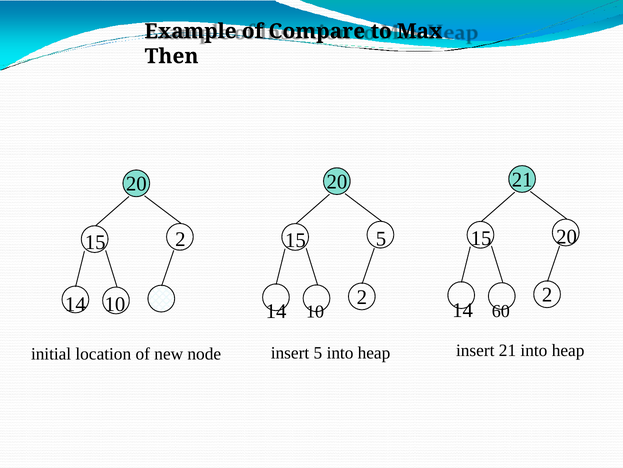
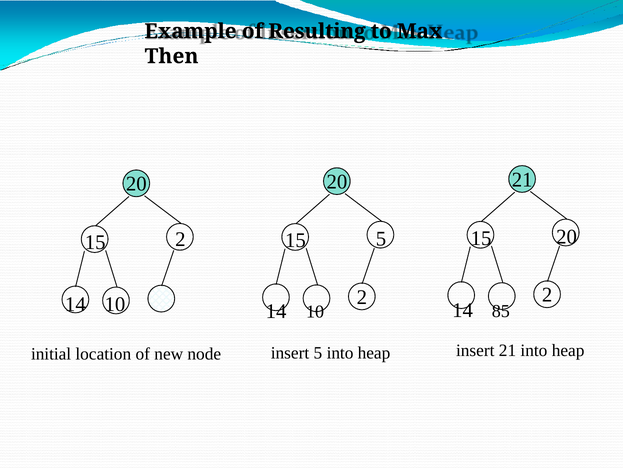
Compare: Compare -> Resulting
60: 60 -> 85
